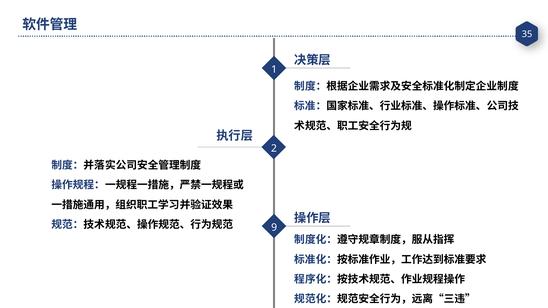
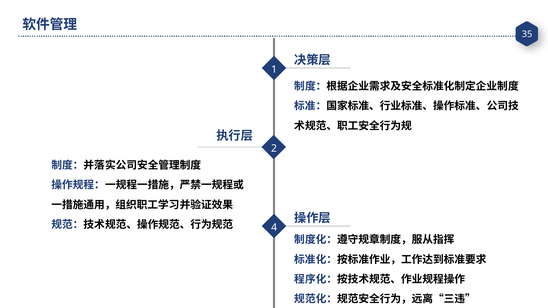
9: 9 -> 4
